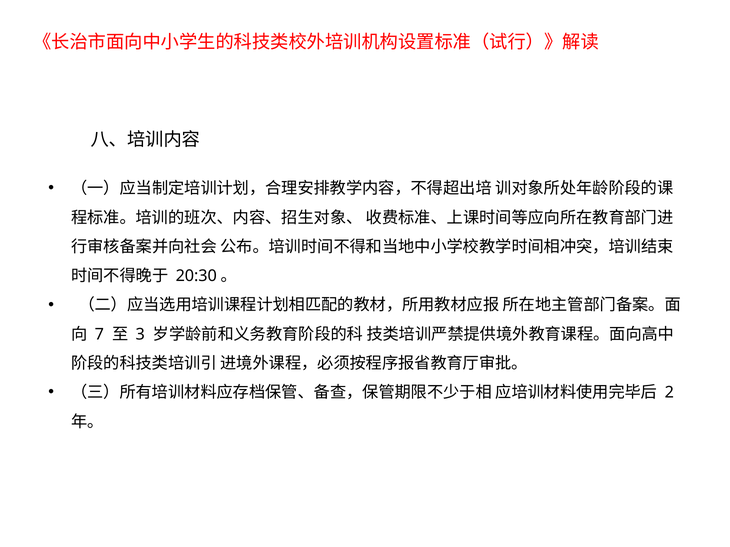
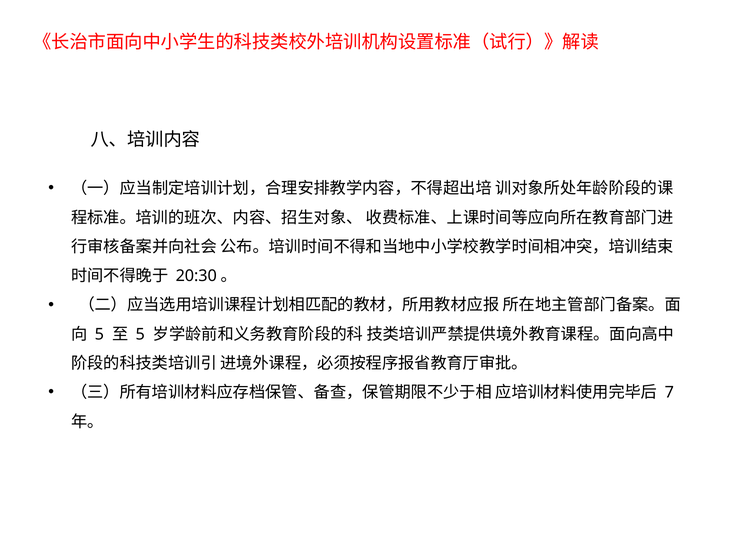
7 at (99, 335): 7 -> 5
3 at (140, 335): 3 -> 5
2: 2 -> 7
